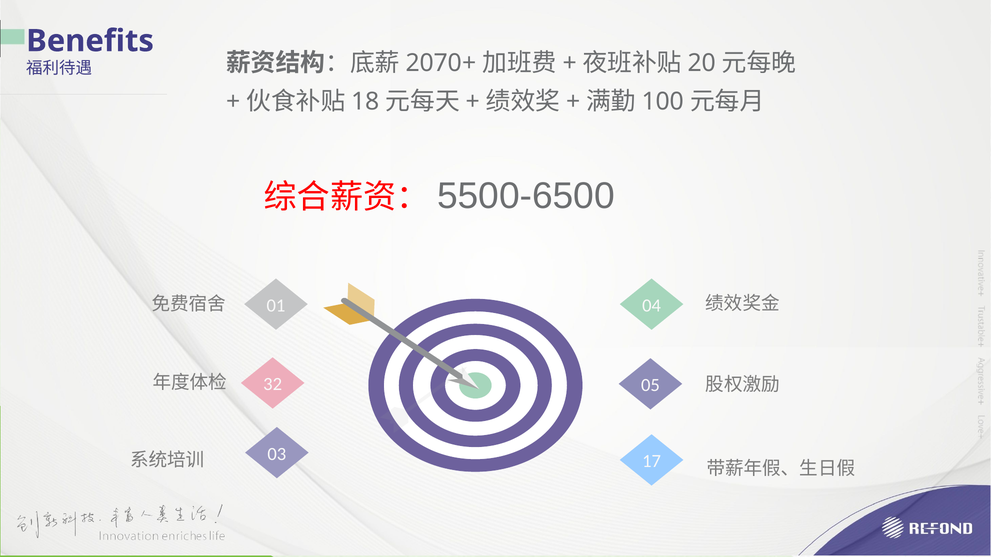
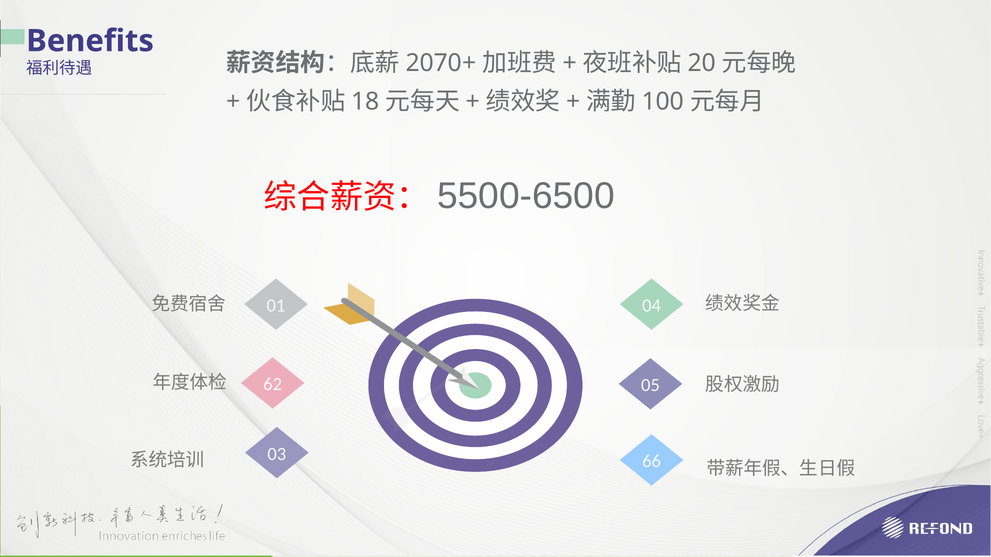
32: 32 -> 62
17: 17 -> 66
